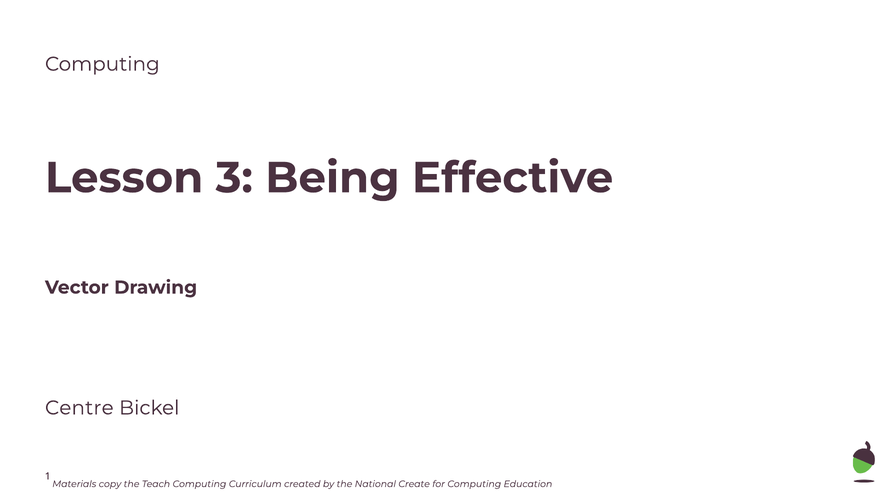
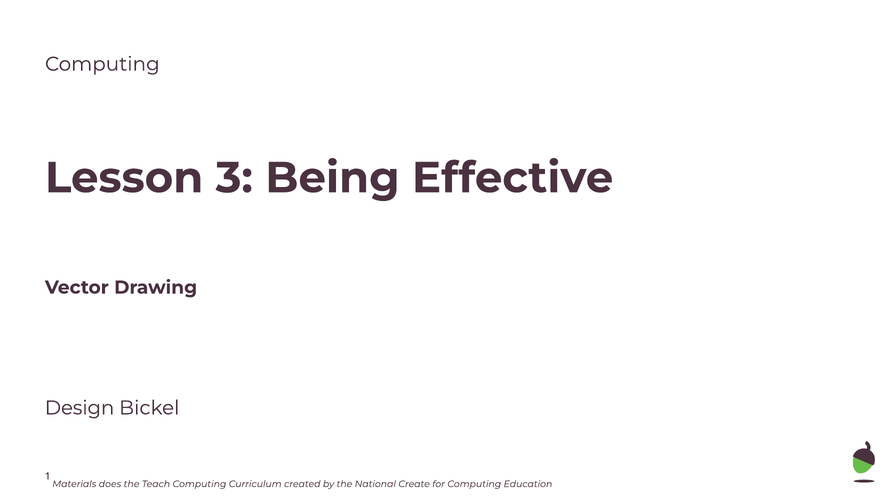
Centre: Centre -> Design
copy: copy -> does
